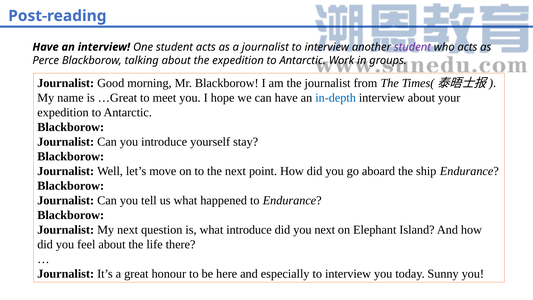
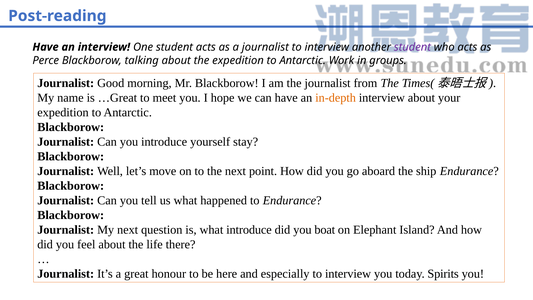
in-depth colour: blue -> orange
you next: next -> boat
Sunny: Sunny -> Spirits
